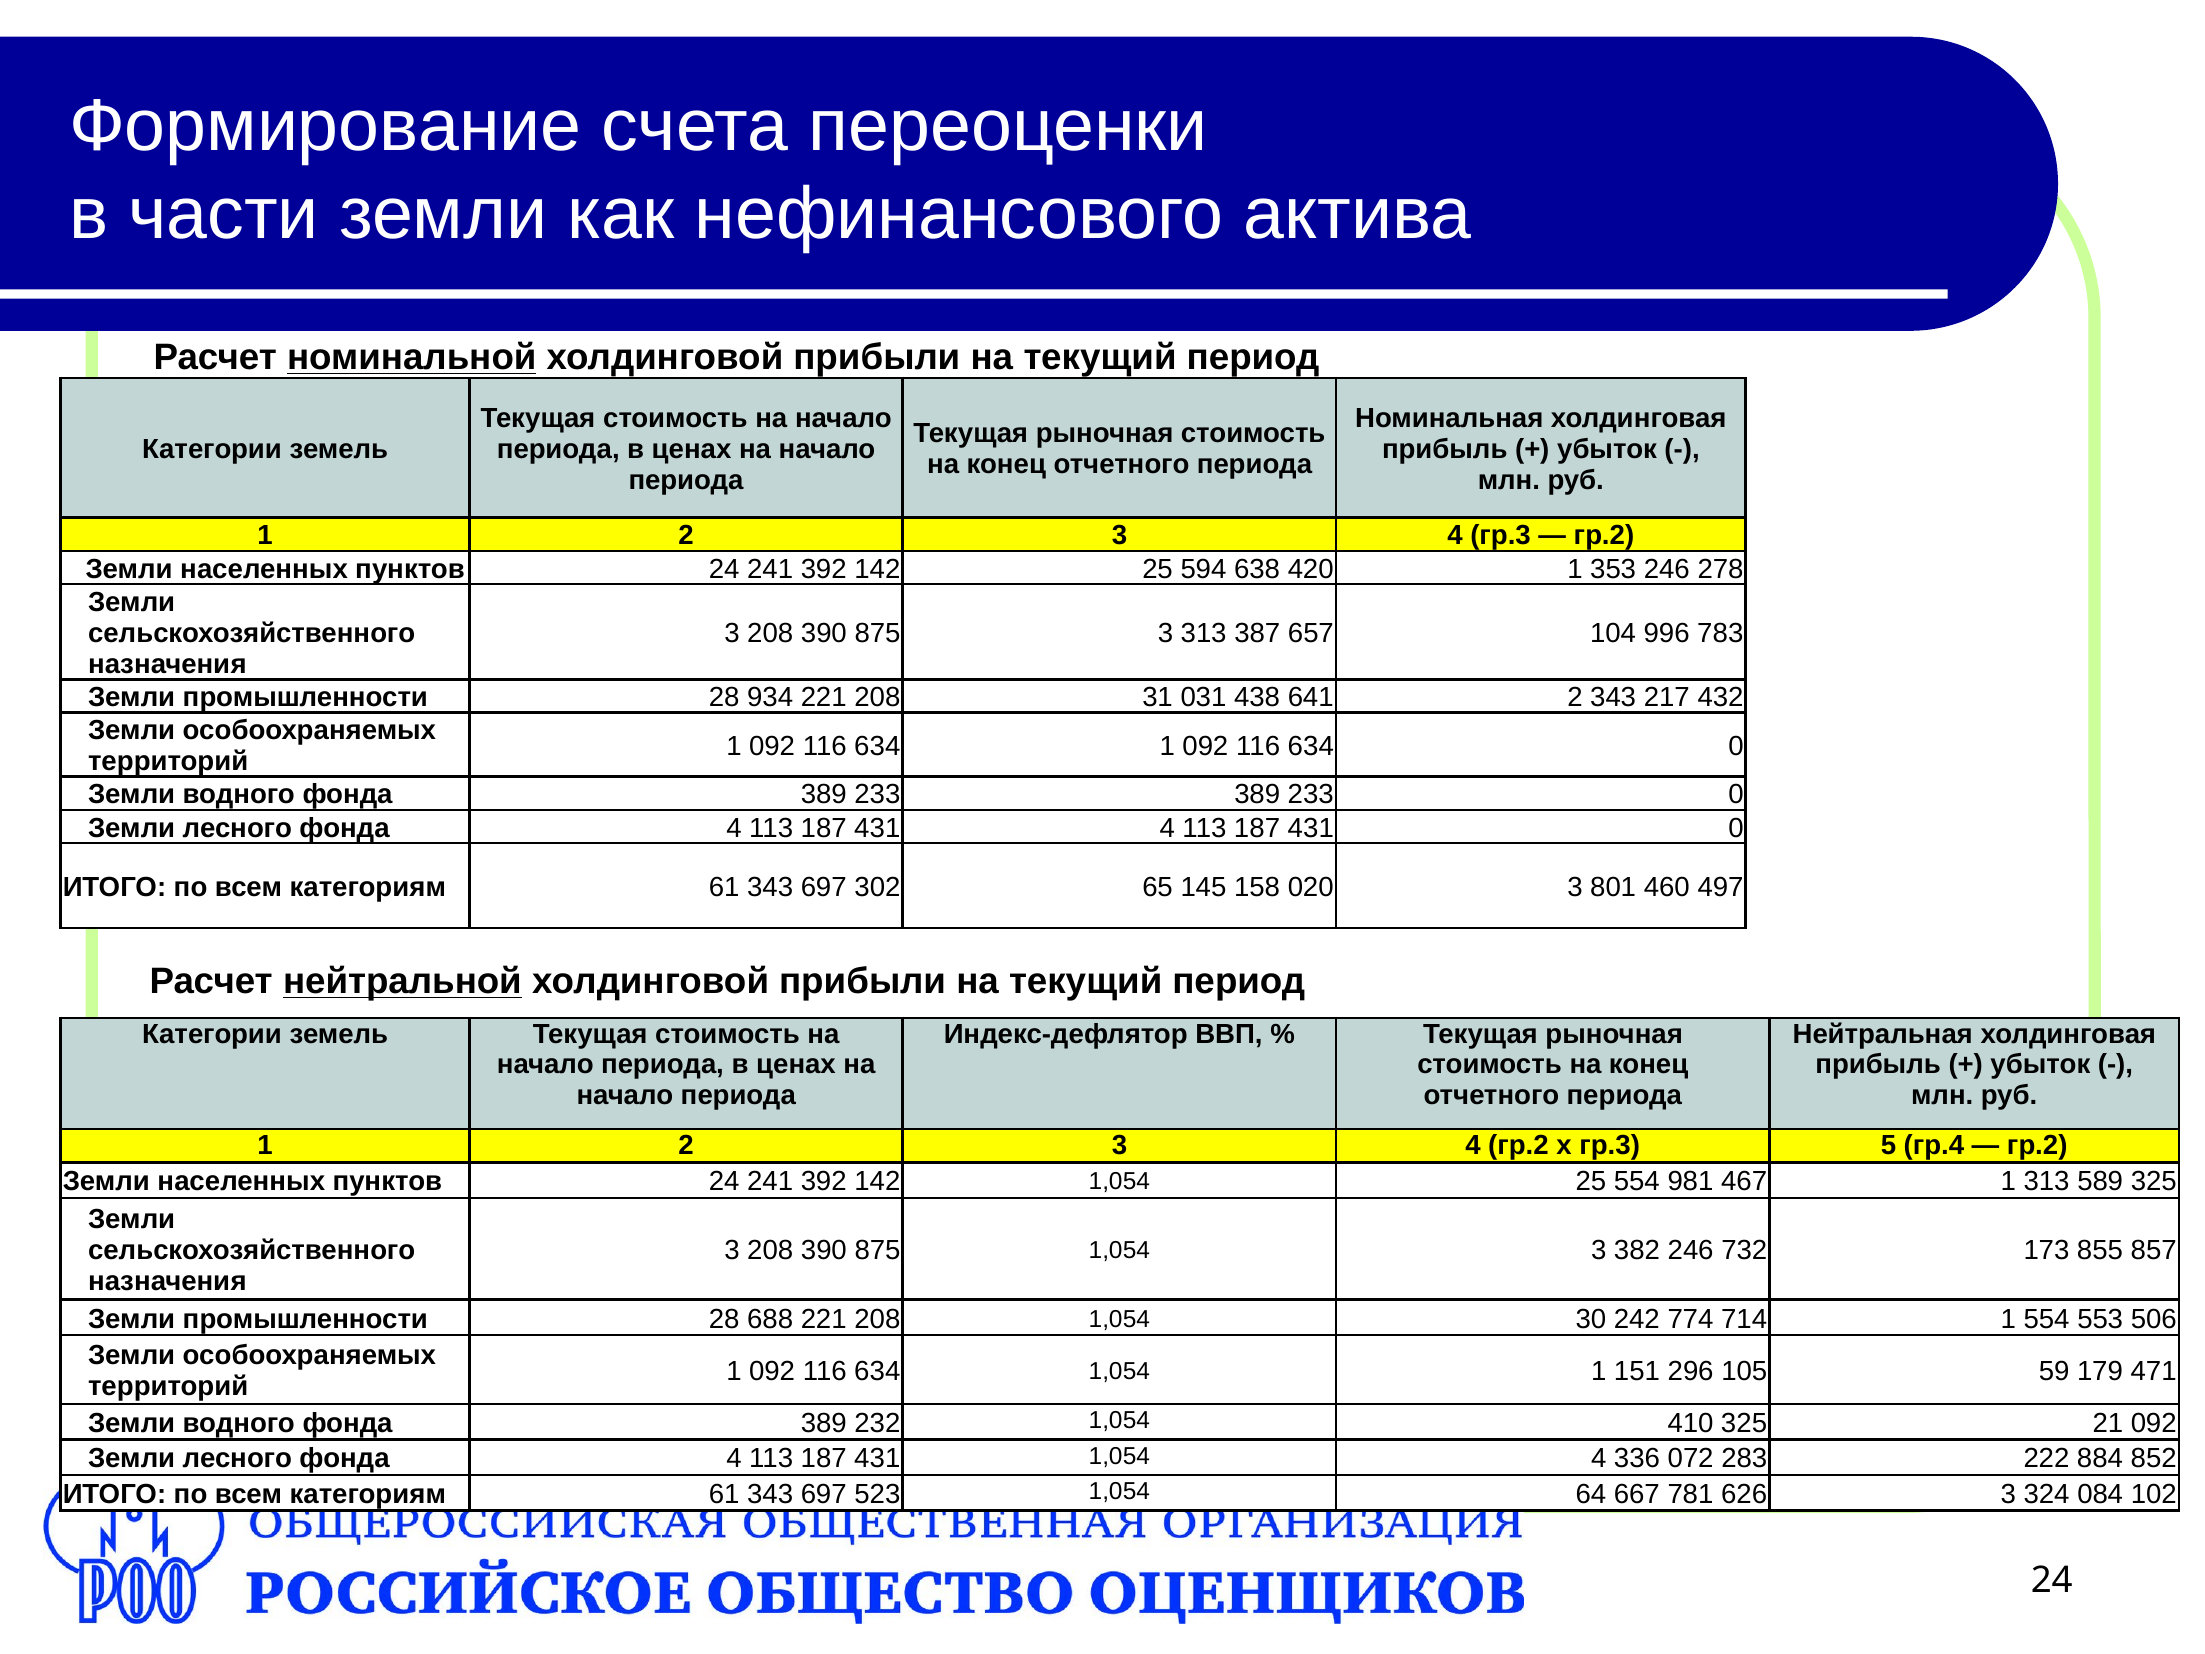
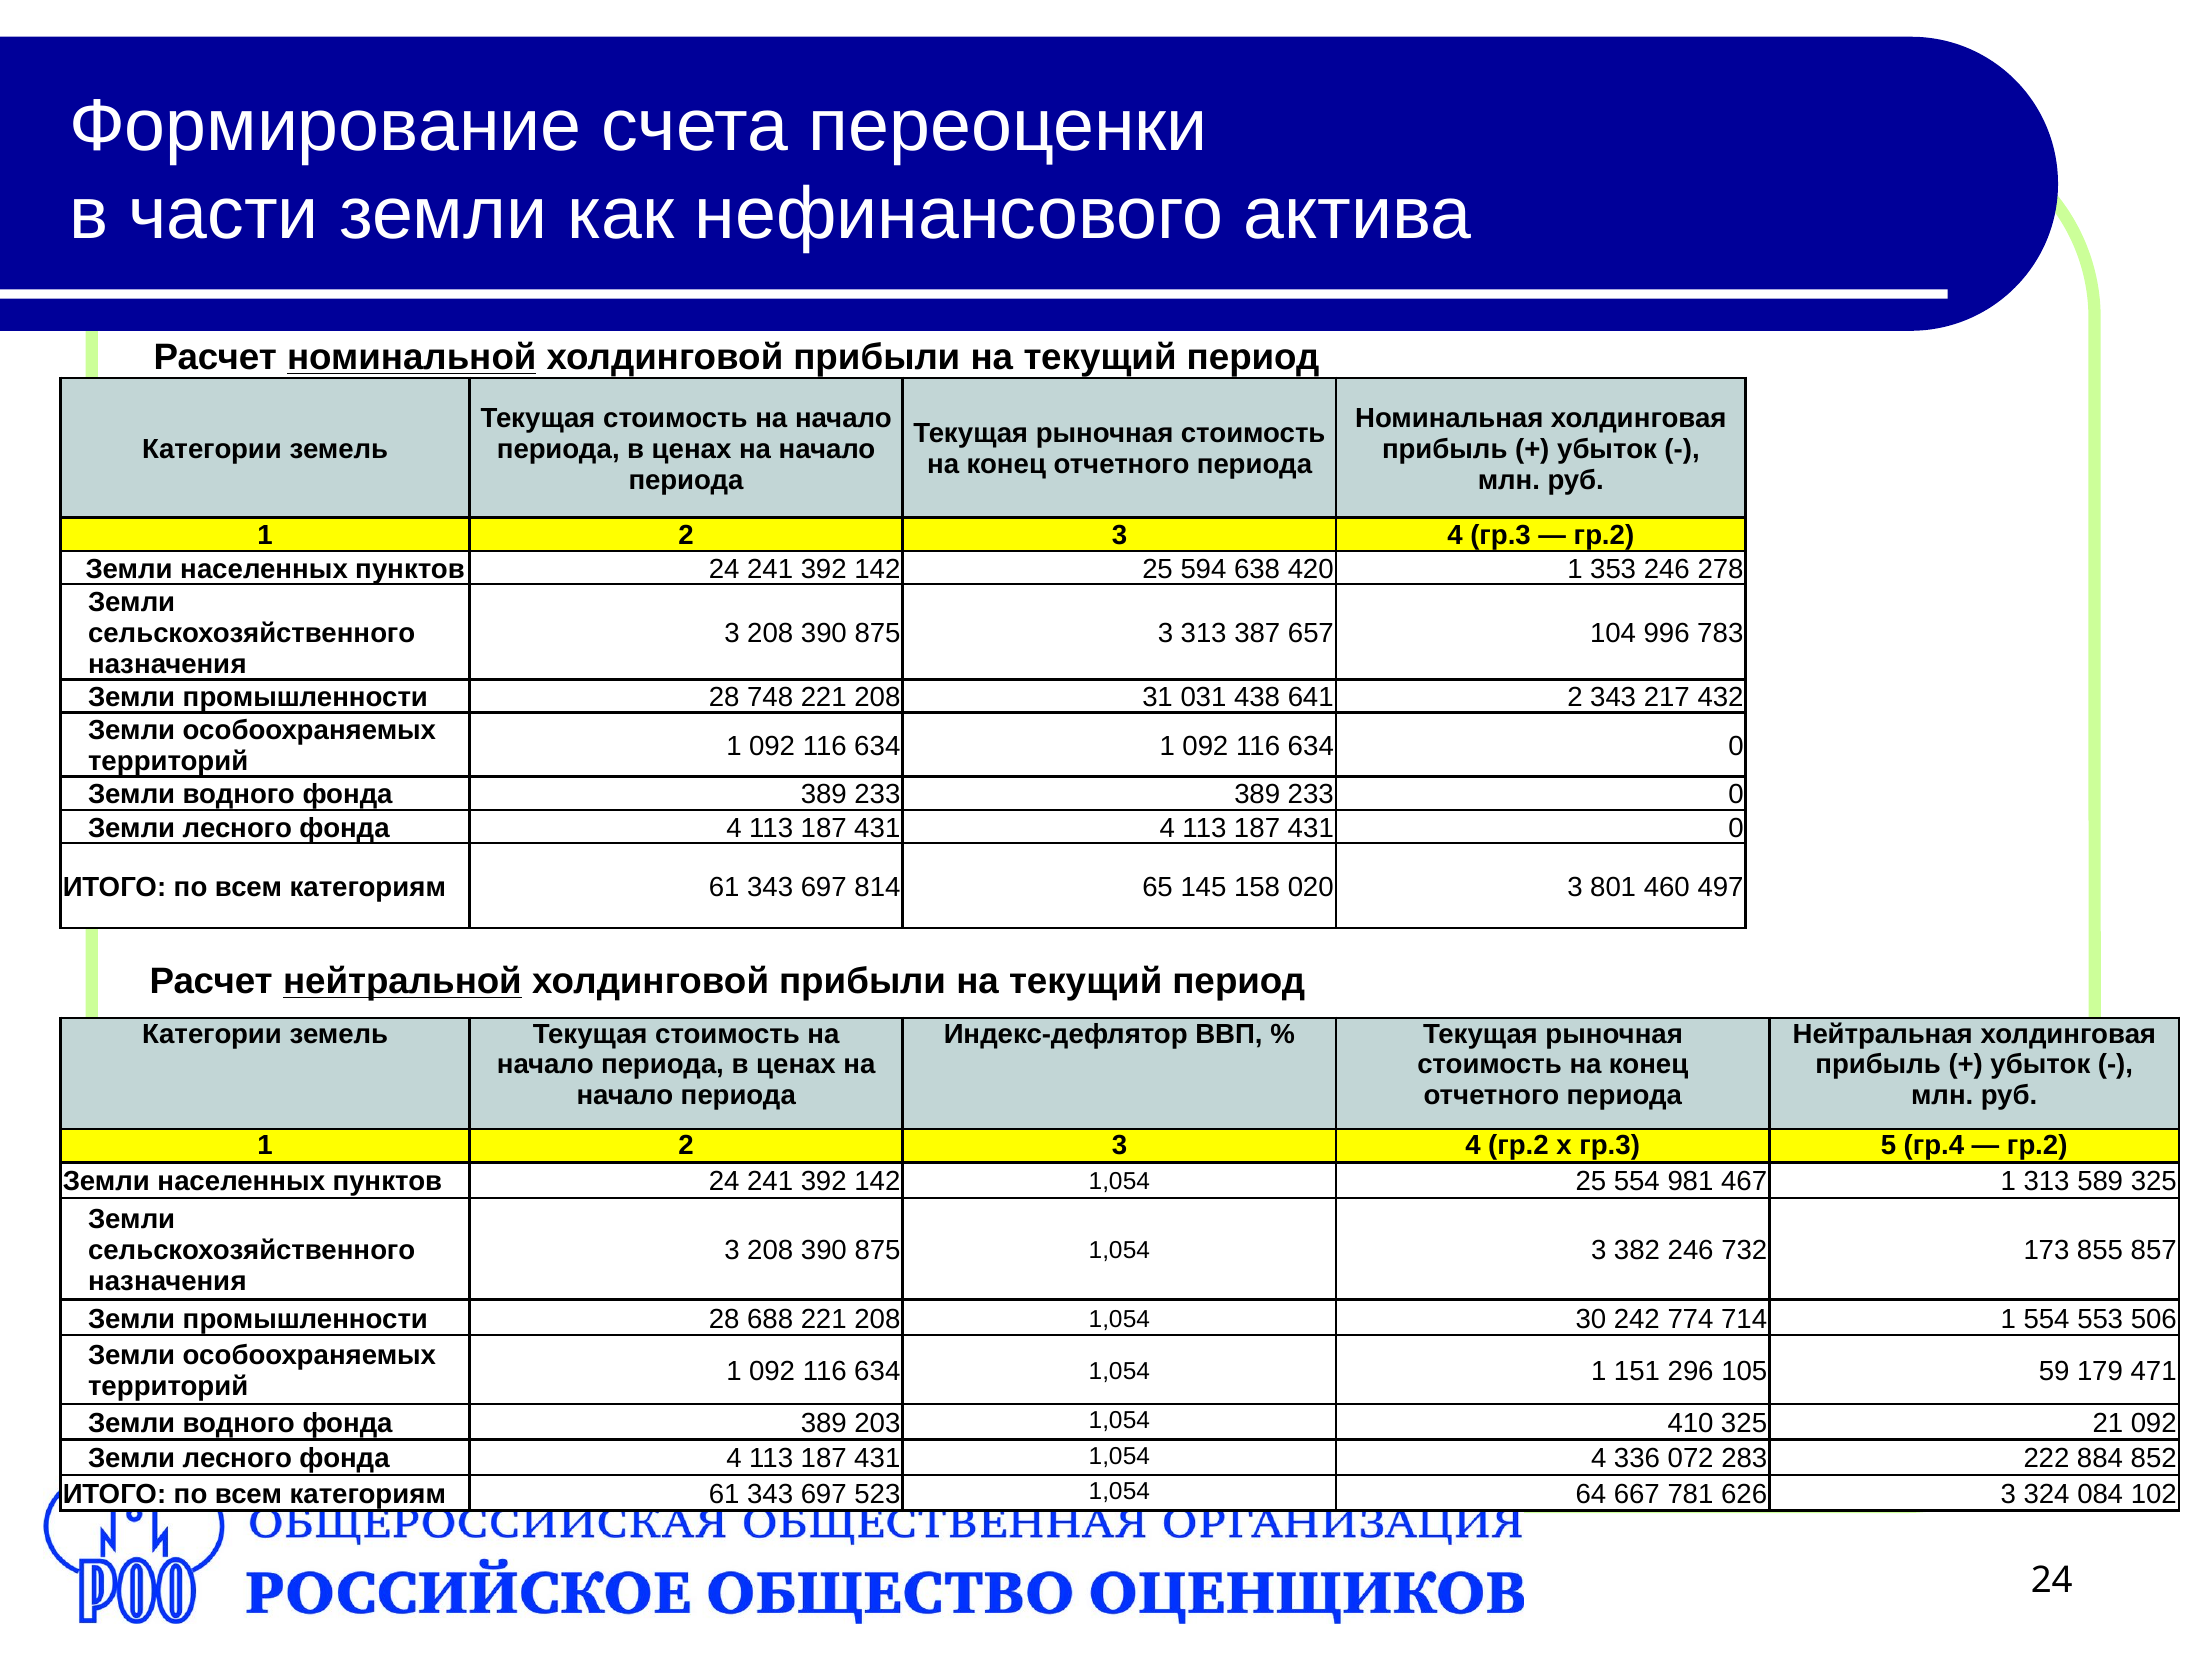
934: 934 -> 748
302: 302 -> 814
232: 232 -> 203
